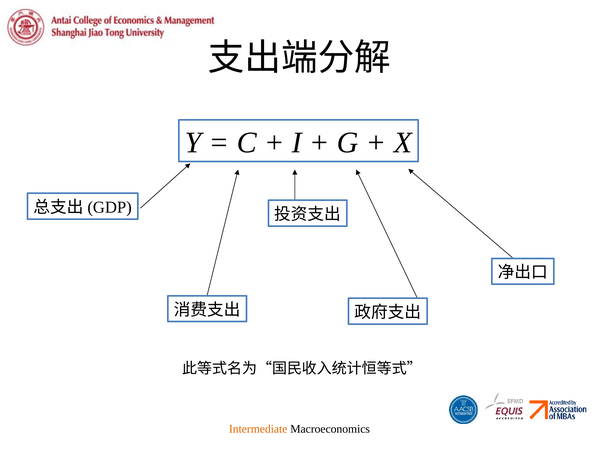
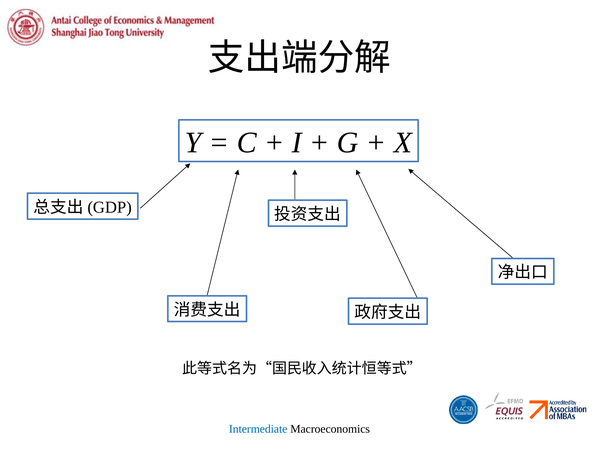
Intermediate colour: orange -> blue
